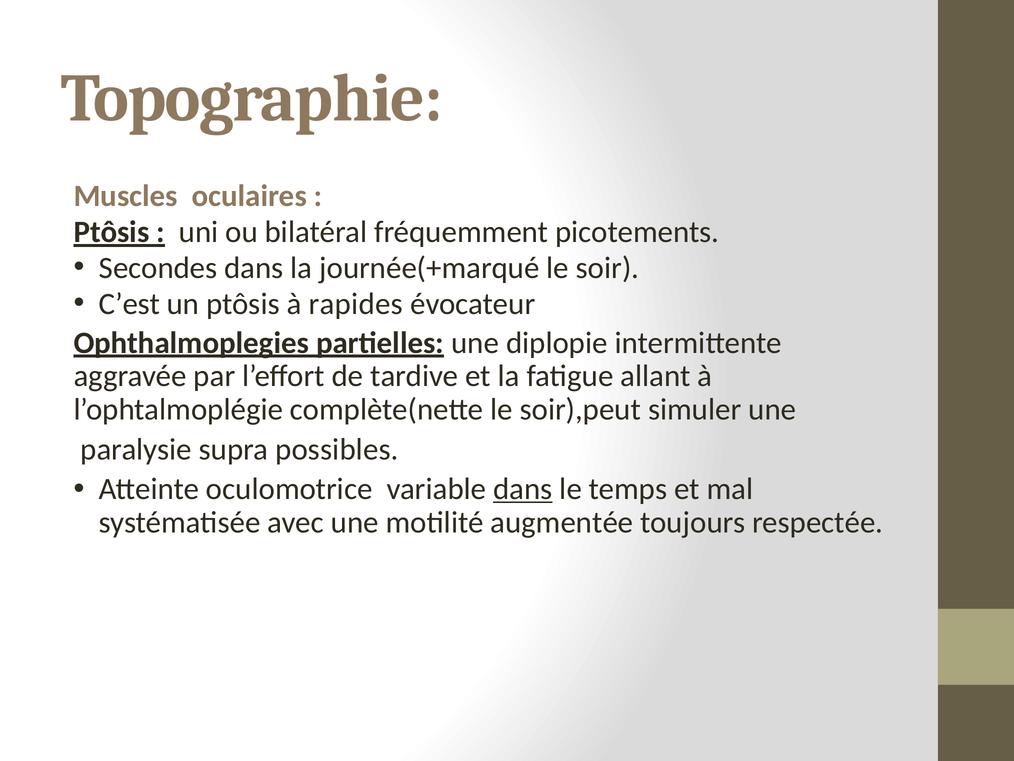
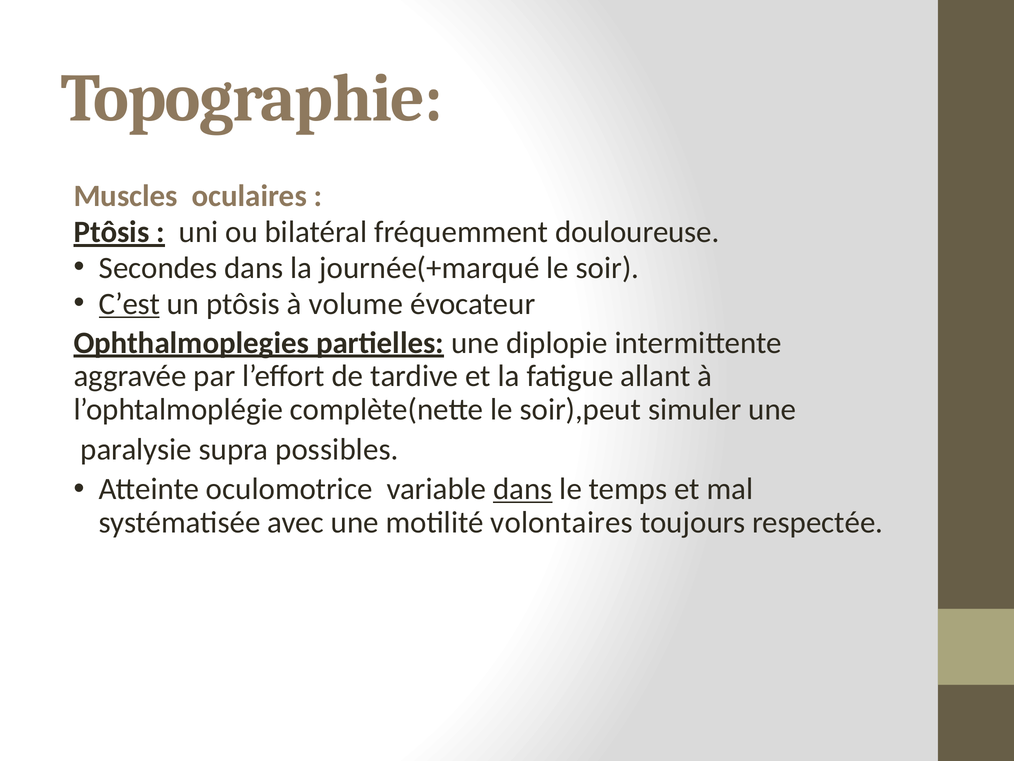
picotements: picotements -> douloureuse
C’est underline: none -> present
rapides: rapides -> volume
augmentée: augmentée -> volontaires
